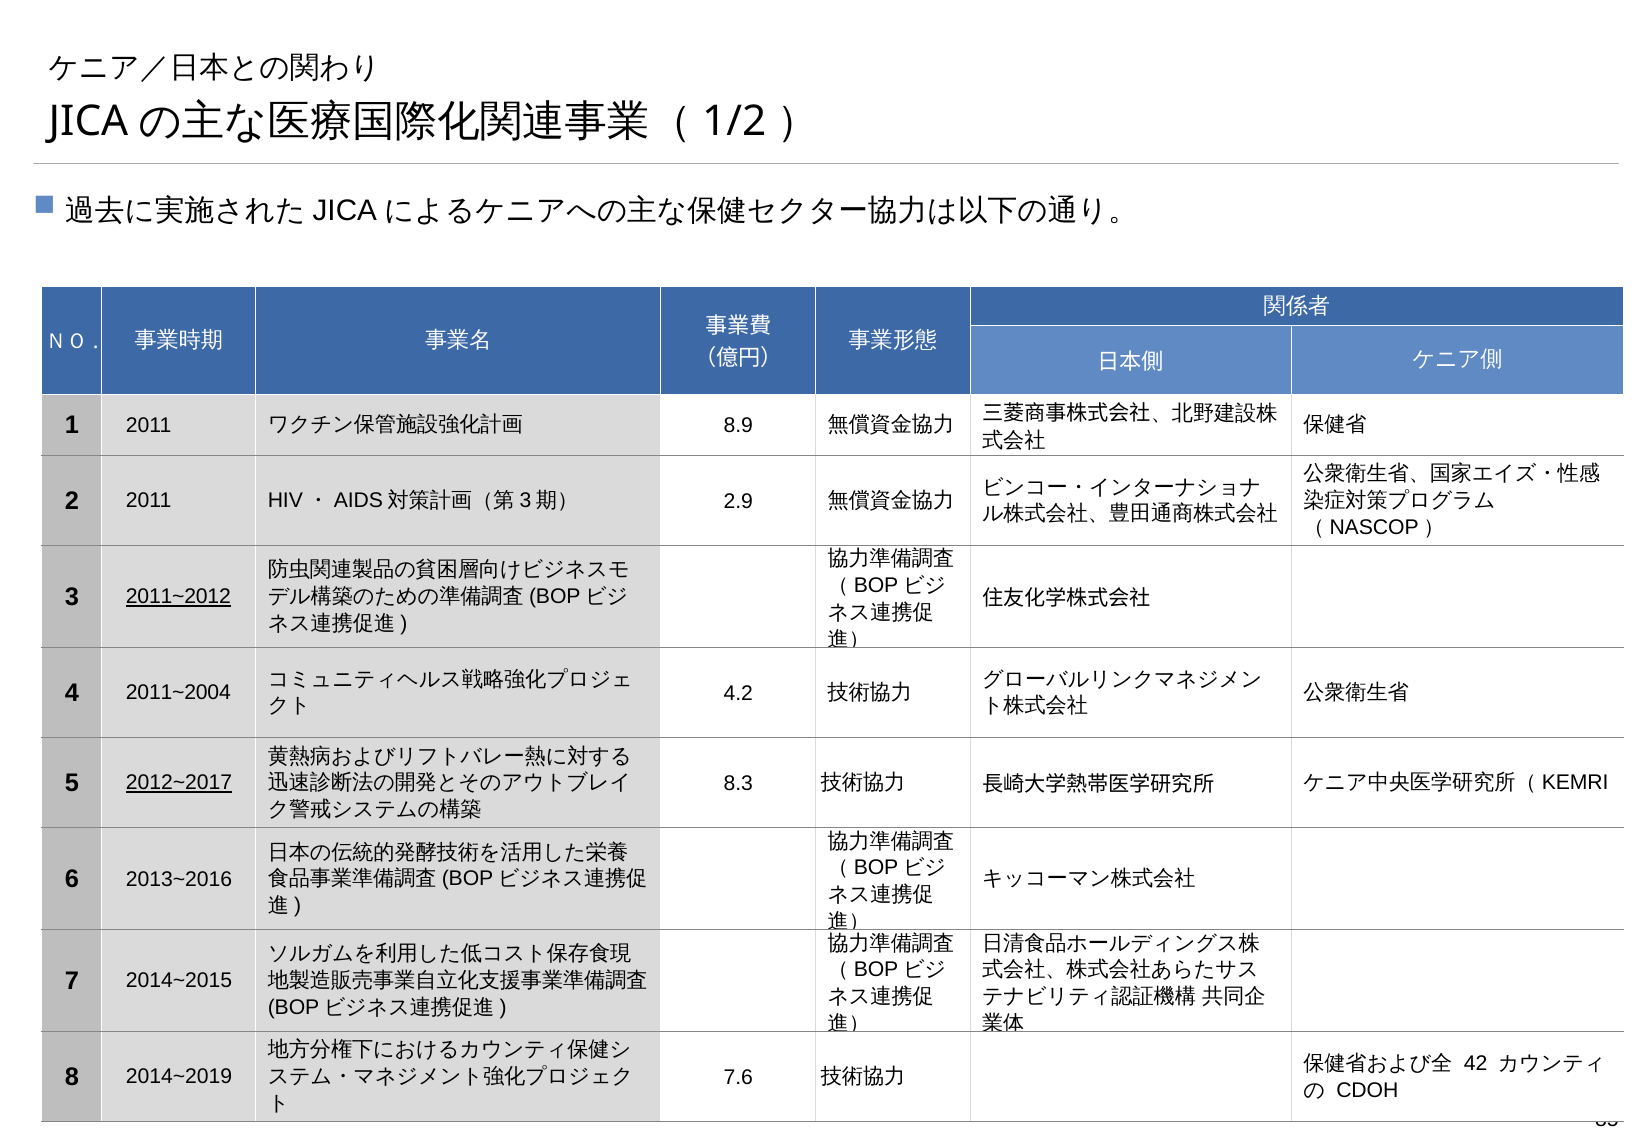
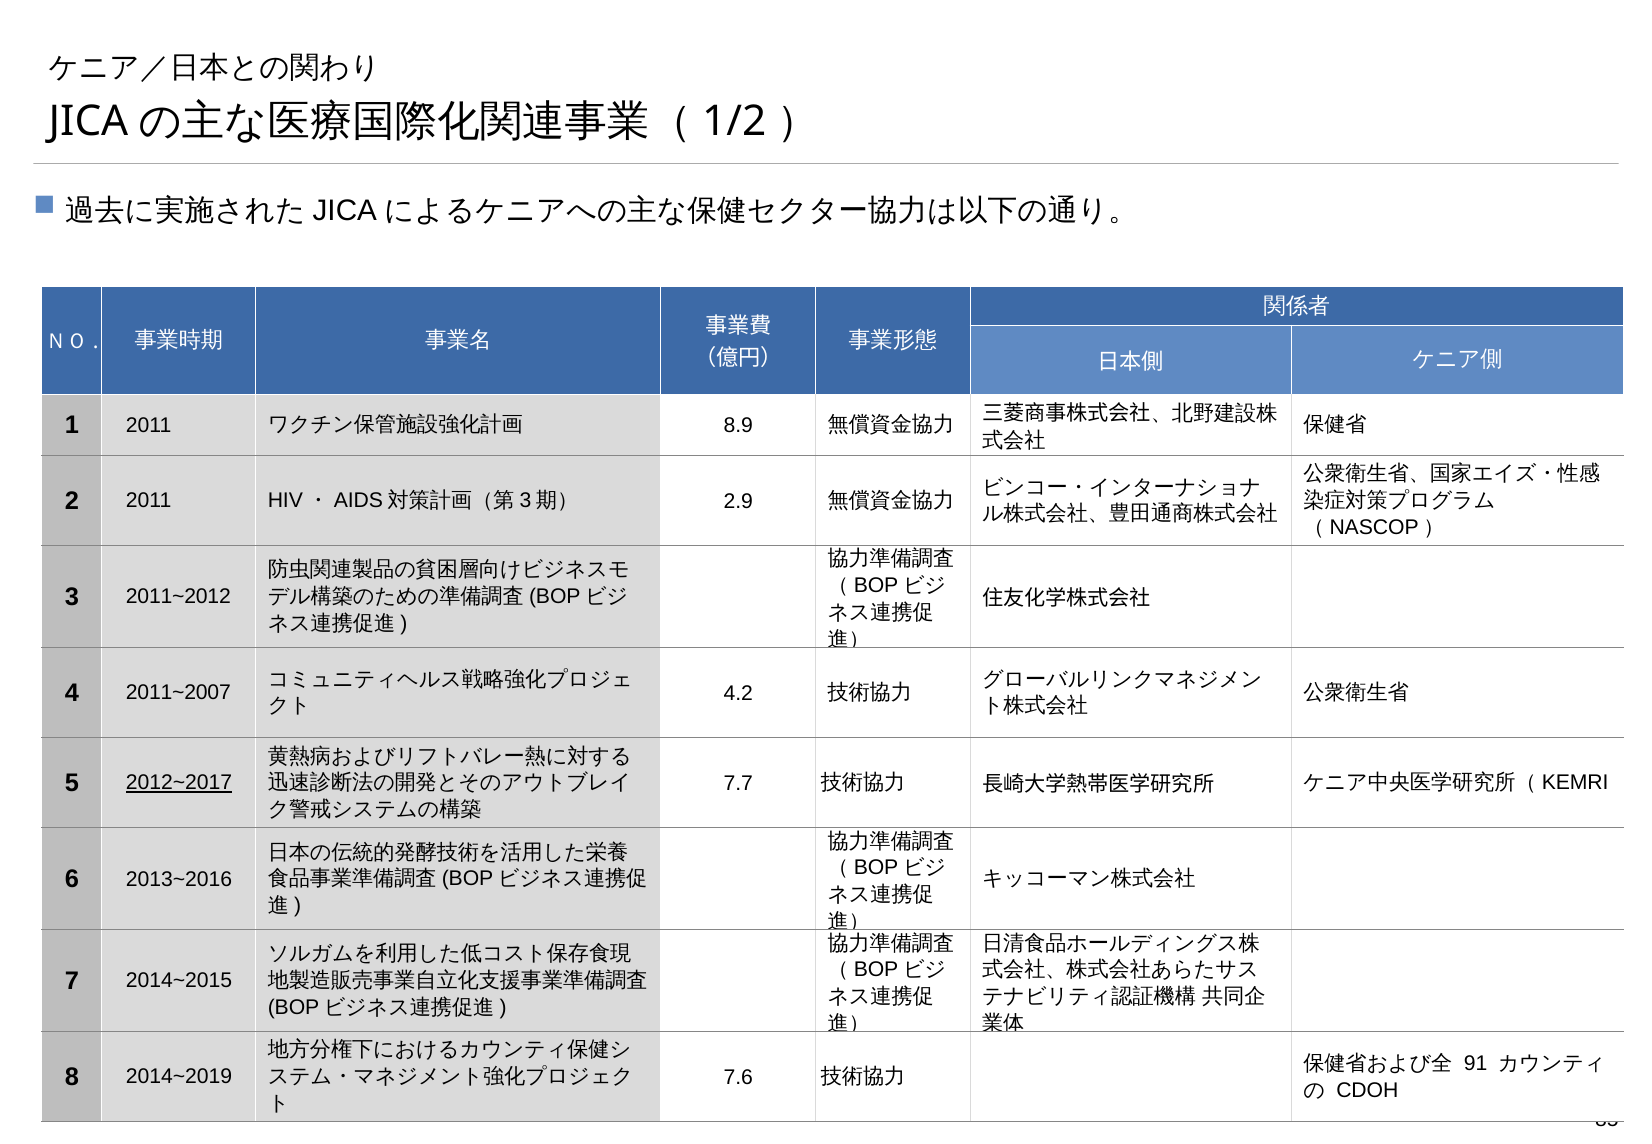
2011~2012 underline: present -> none
2011~2004: 2011~2004 -> 2011~2007
8.3: 8.3 -> 7.7
42: 42 -> 91
